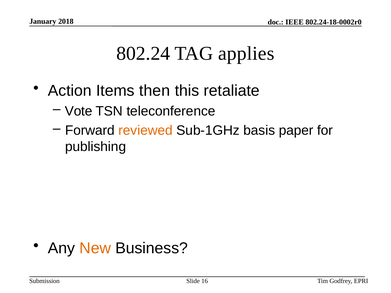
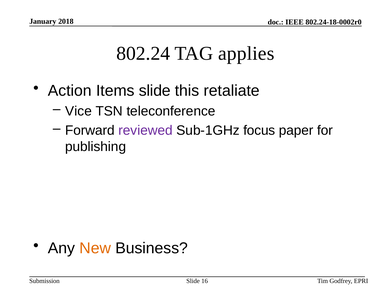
Items then: then -> slide
Vote: Vote -> Vice
reviewed colour: orange -> purple
basis: basis -> focus
